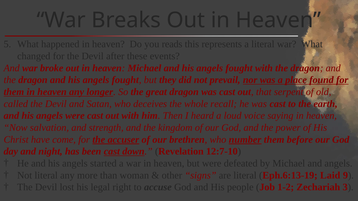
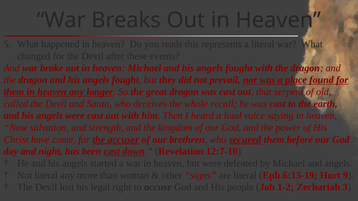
number: number -> secured
Laid: Laid -> Hurt
